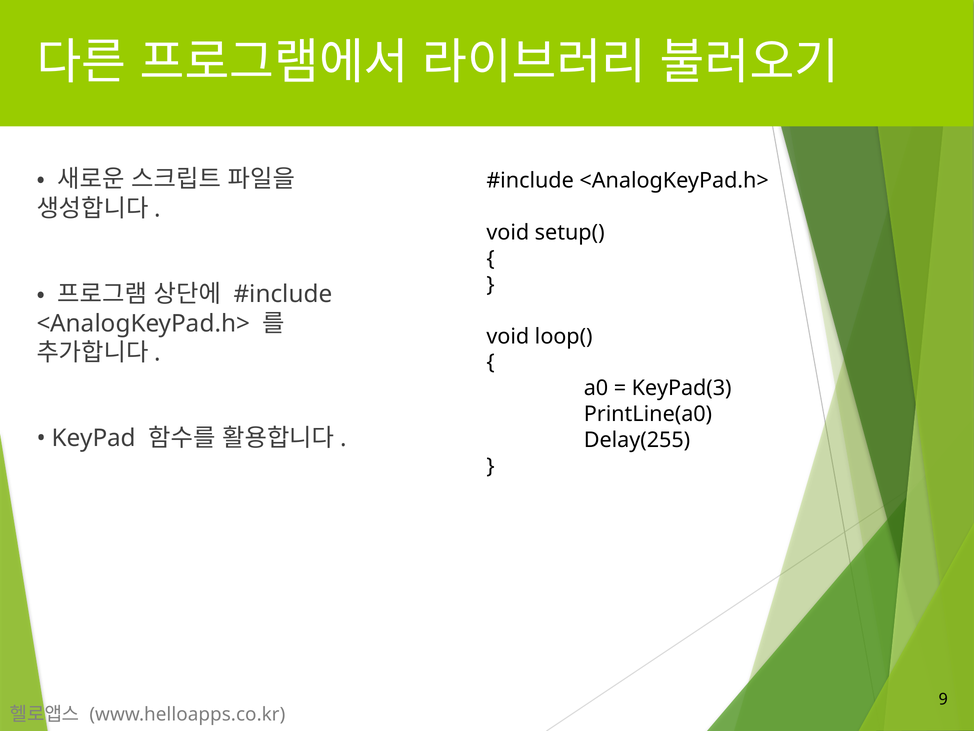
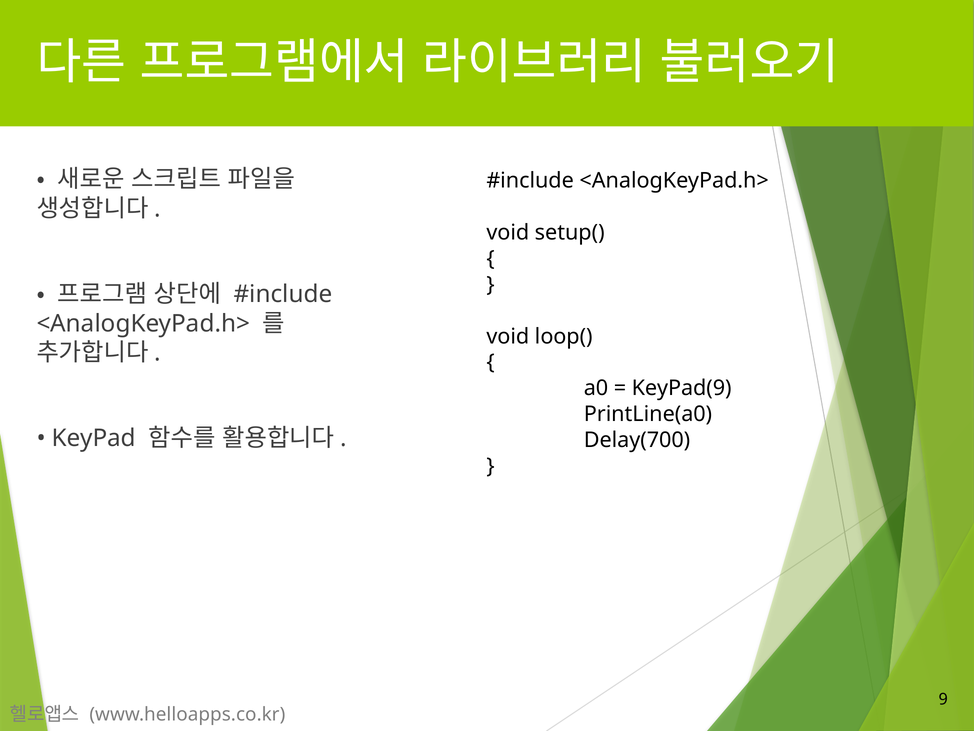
KeyPad(3: KeyPad(3 -> KeyPad(9
Delay(255: Delay(255 -> Delay(700
